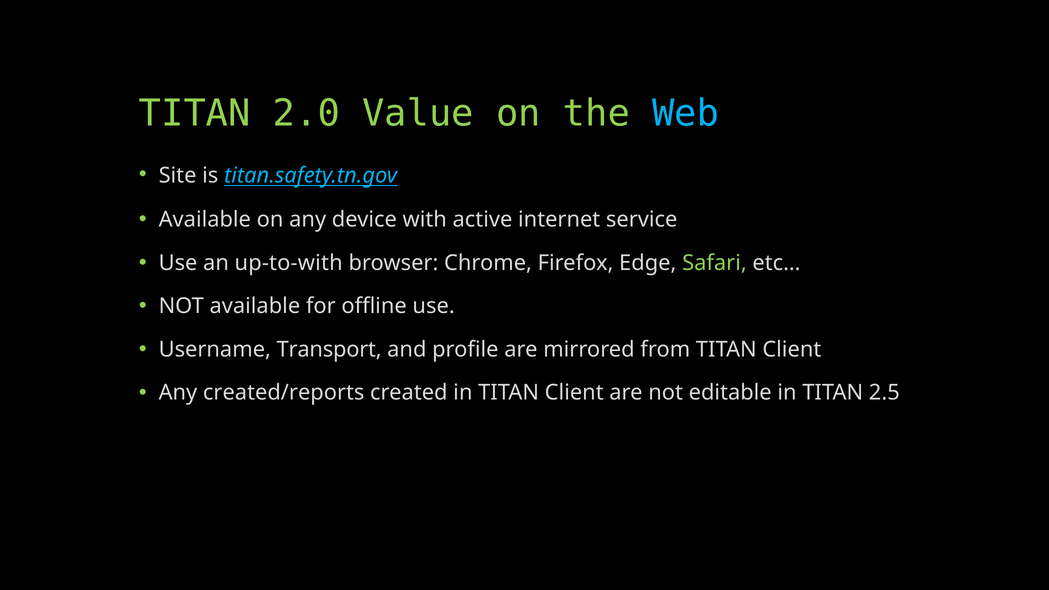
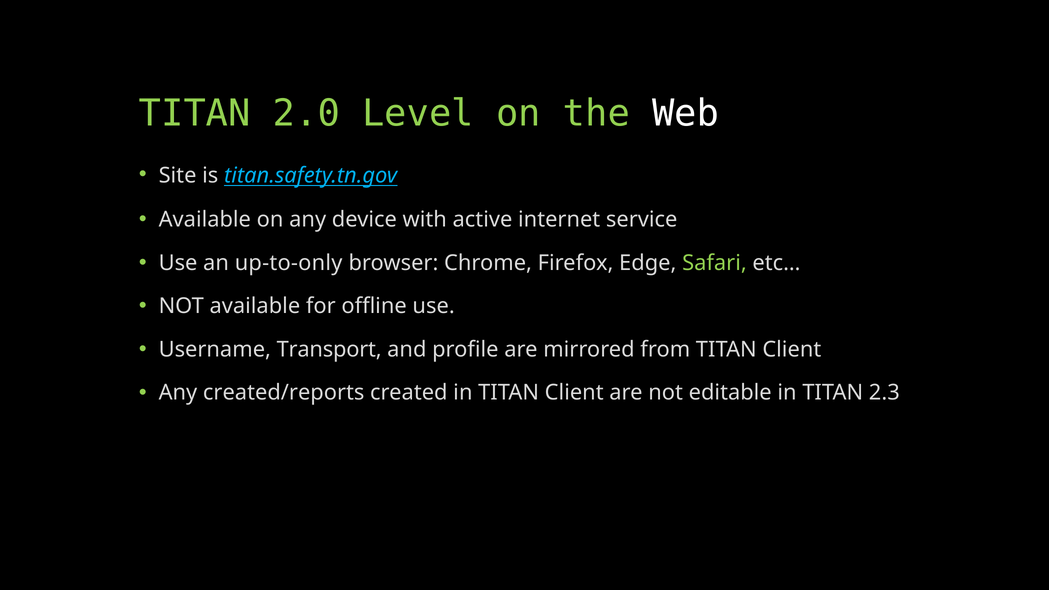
Value: Value -> Level
Web colour: light blue -> white
up-to-with: up-to-with -> up-to-only
2.5: 2.5 -> 2.3
